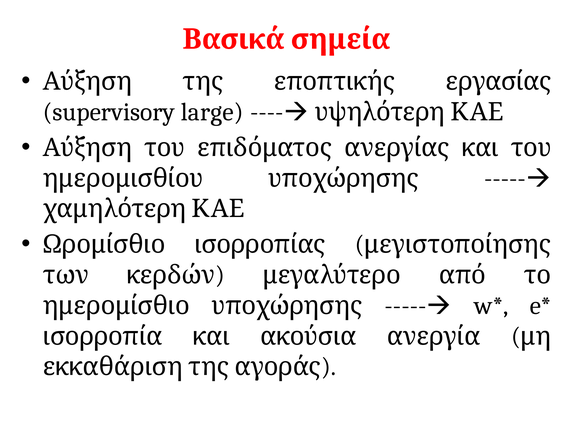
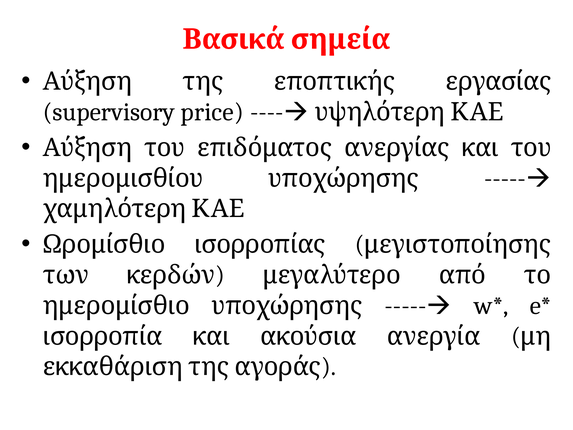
large: large -> price
